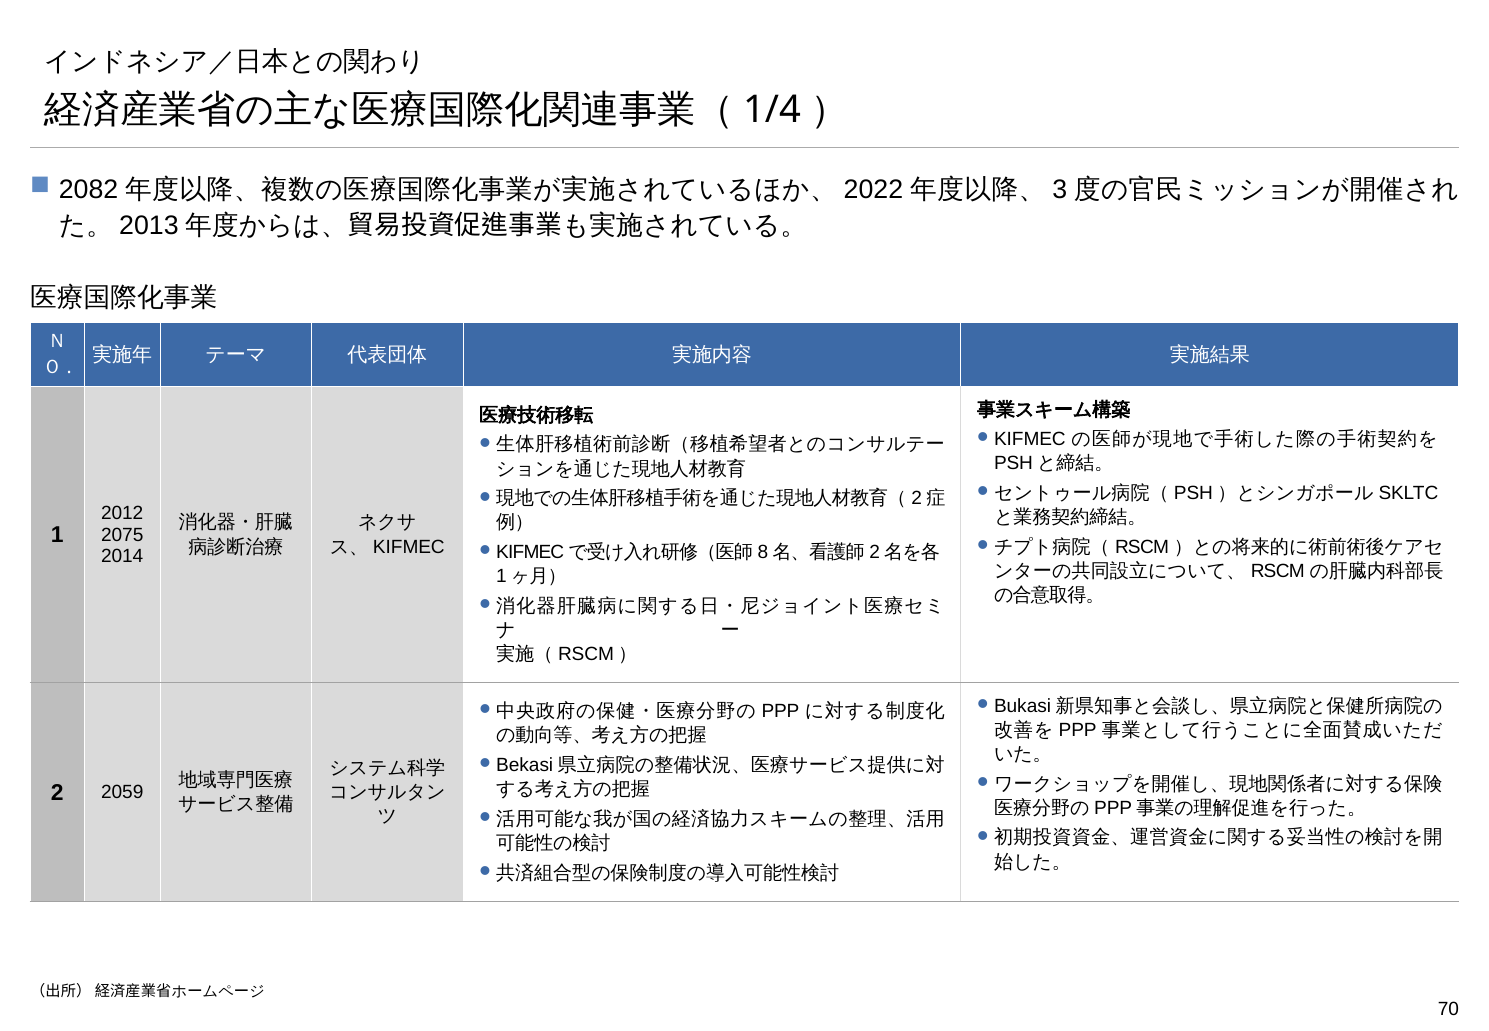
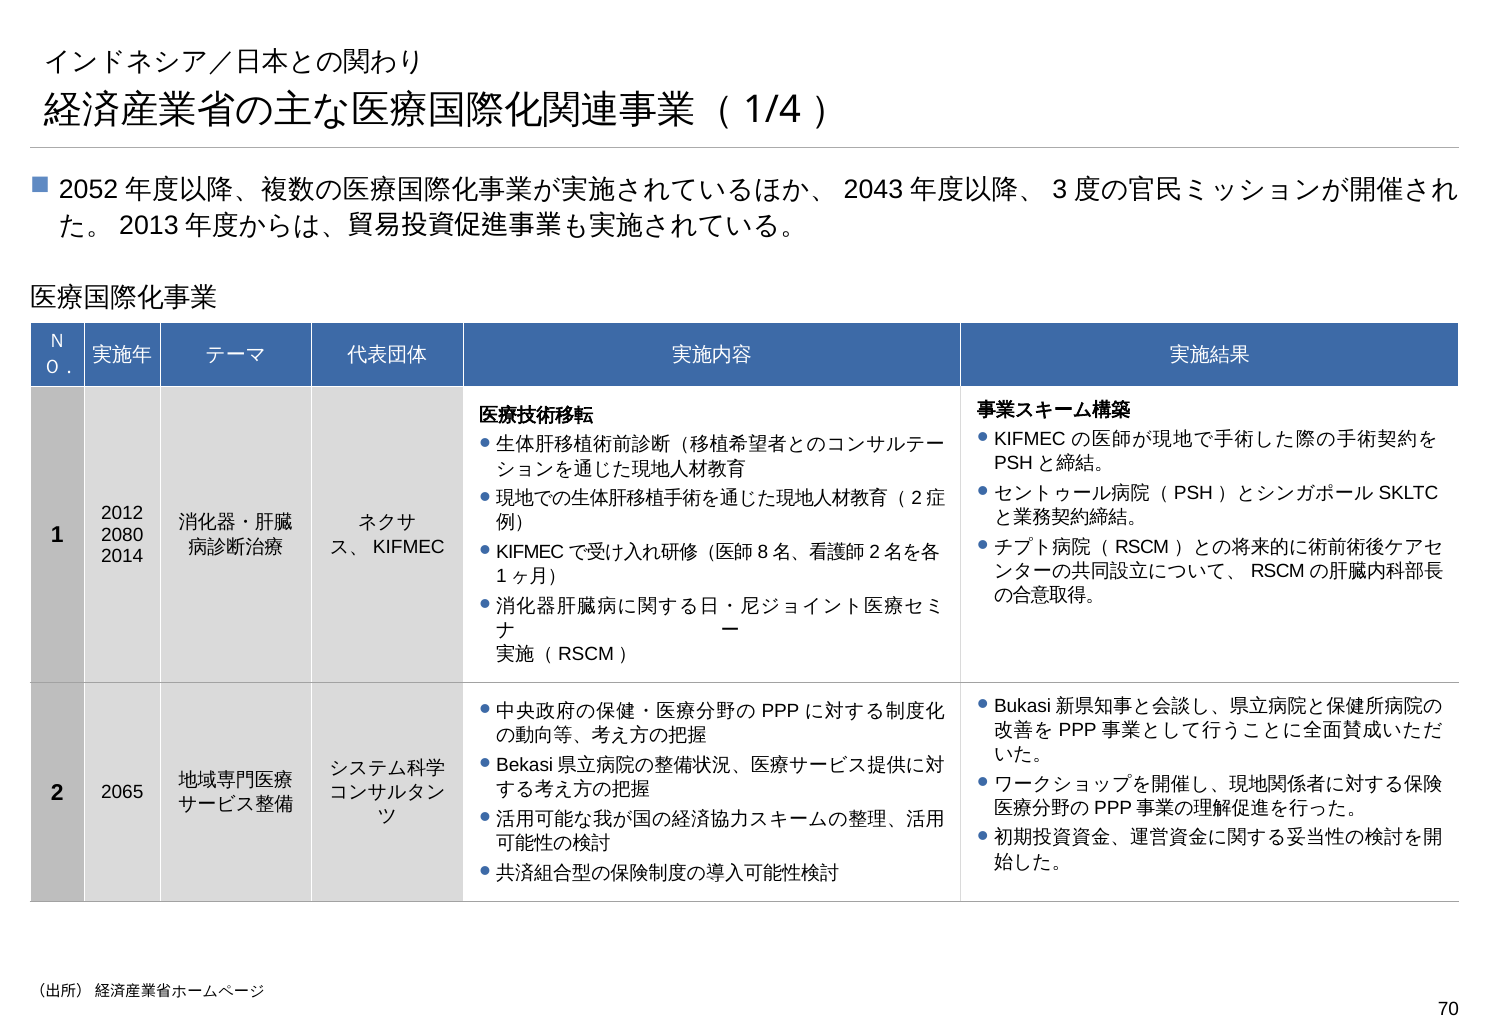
2082: 2082 -> 2052
2022: 2022 -> 2043
2075: 2075 -> 2080
2059: 2059 -> 2065
